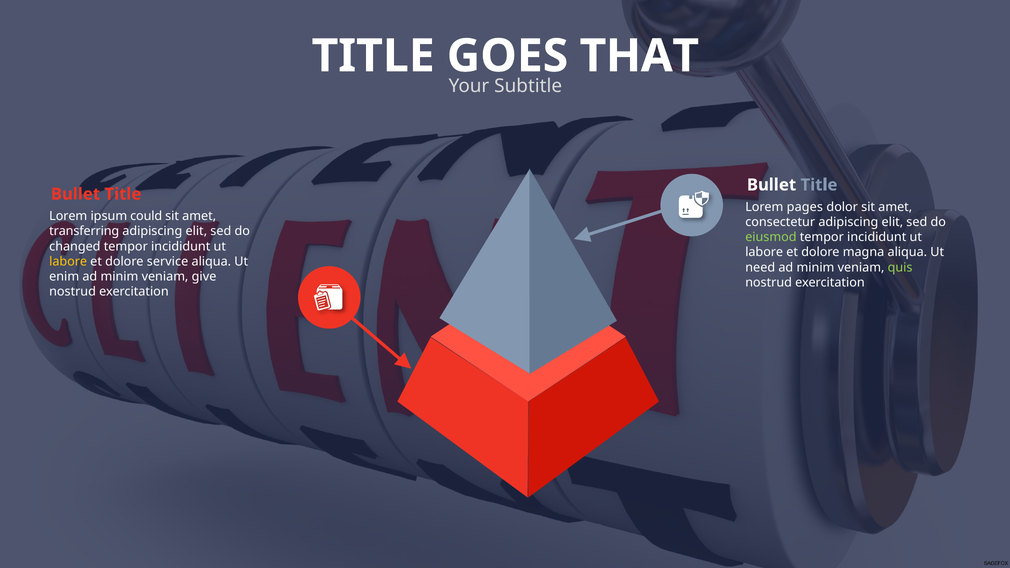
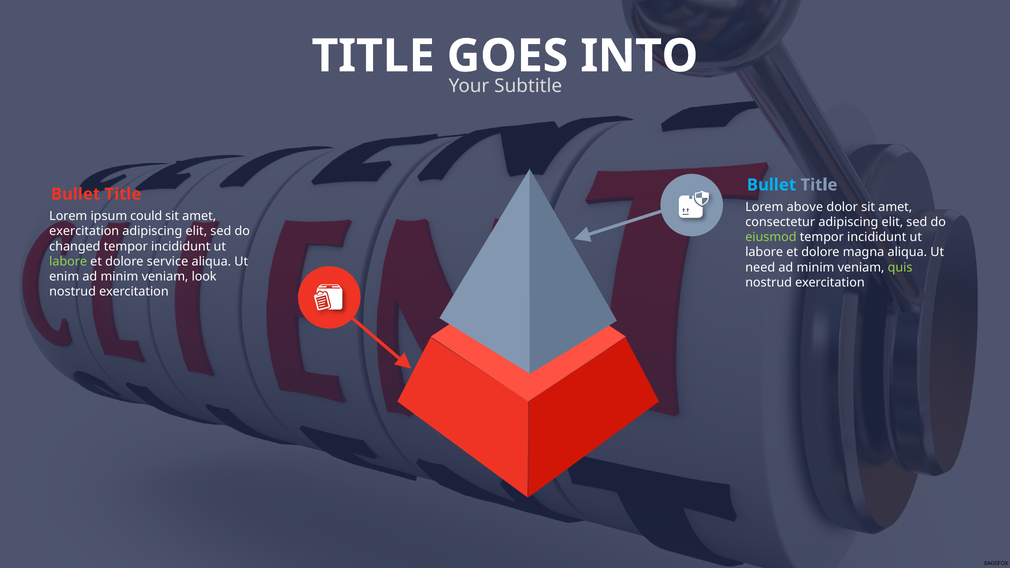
THAT: THAT -> INTO
Bullet at (772, 185) colour: white -> light blue
pages: pages -> above
transferring at (84, 231): transferring -> exercitation
labore at (68, 262) colour: yellow -> light green
give: give -> look
